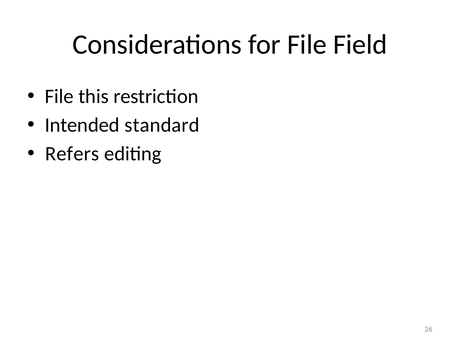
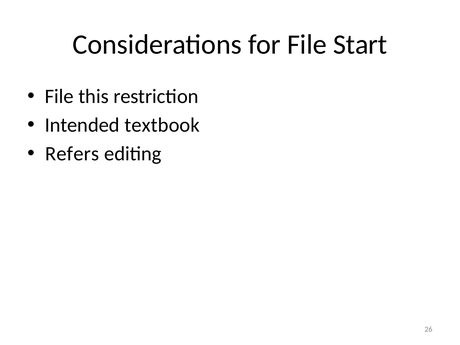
Field: Field -> Start
standard: standard -> textbook
